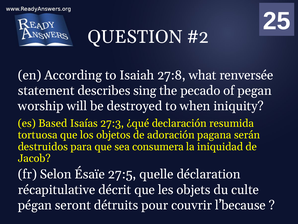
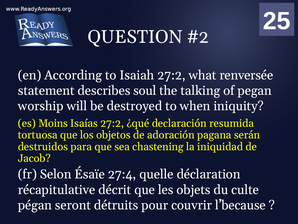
Isaiah 27:8: 27:8 -> 27:2
sing: sing -> soul
pecado: pecado -> talking
Based: Based -> Moins
Isaías 27:3: 27:3 -> 27:2
consumera: consumera -> chastening
27:5: 27:5 -> 27:4
